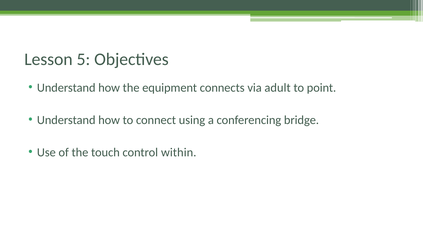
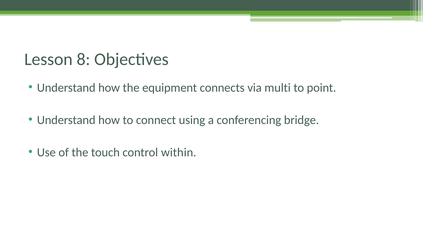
5: 5 -> 8
adult: adult -> multi
